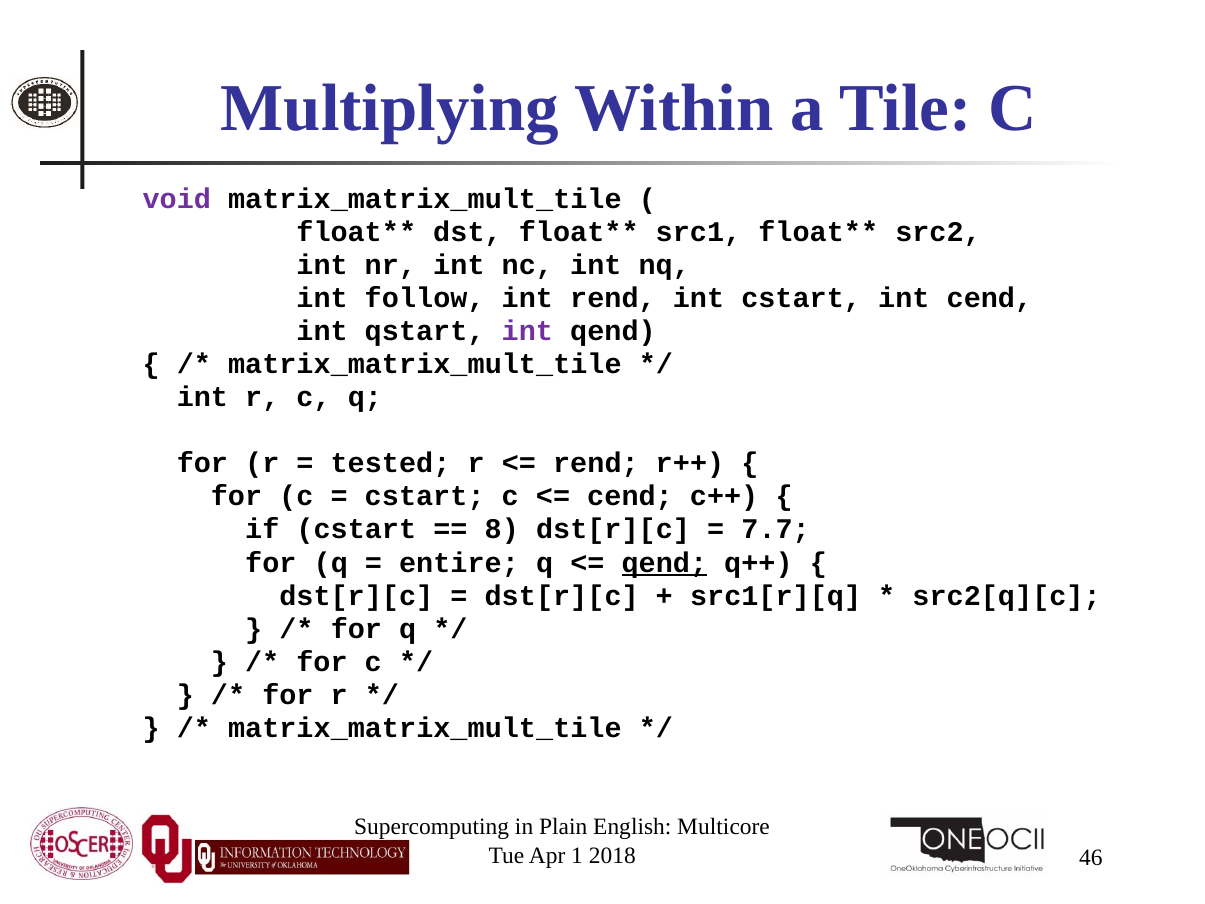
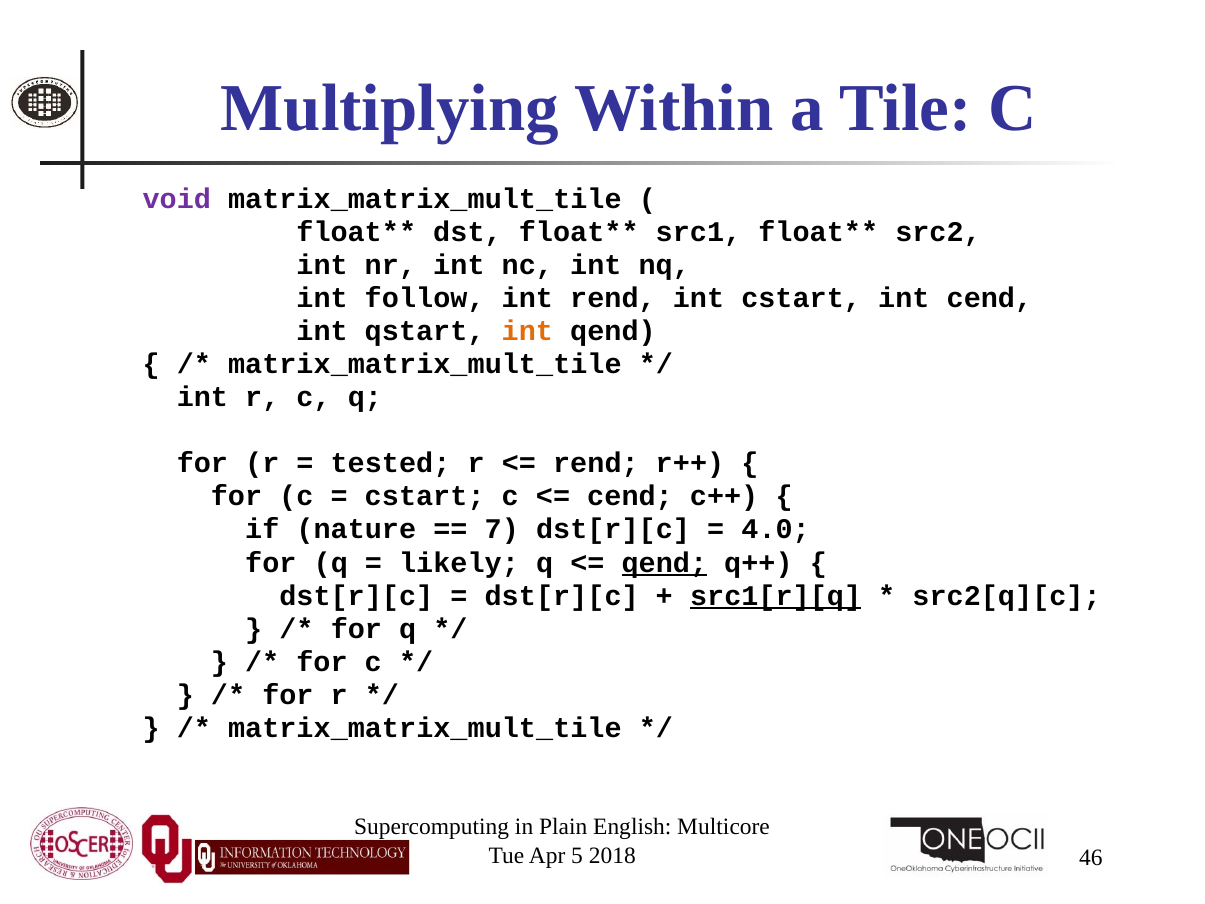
int at (527, 331) colour: purple -> orange
if cstart: cstart -> nature
8: 8 -> 7
7.7: 7.7 -> 4.0
entire: entire -> likely
src1[r][q underline: none -> present
1: 1 -> 5
